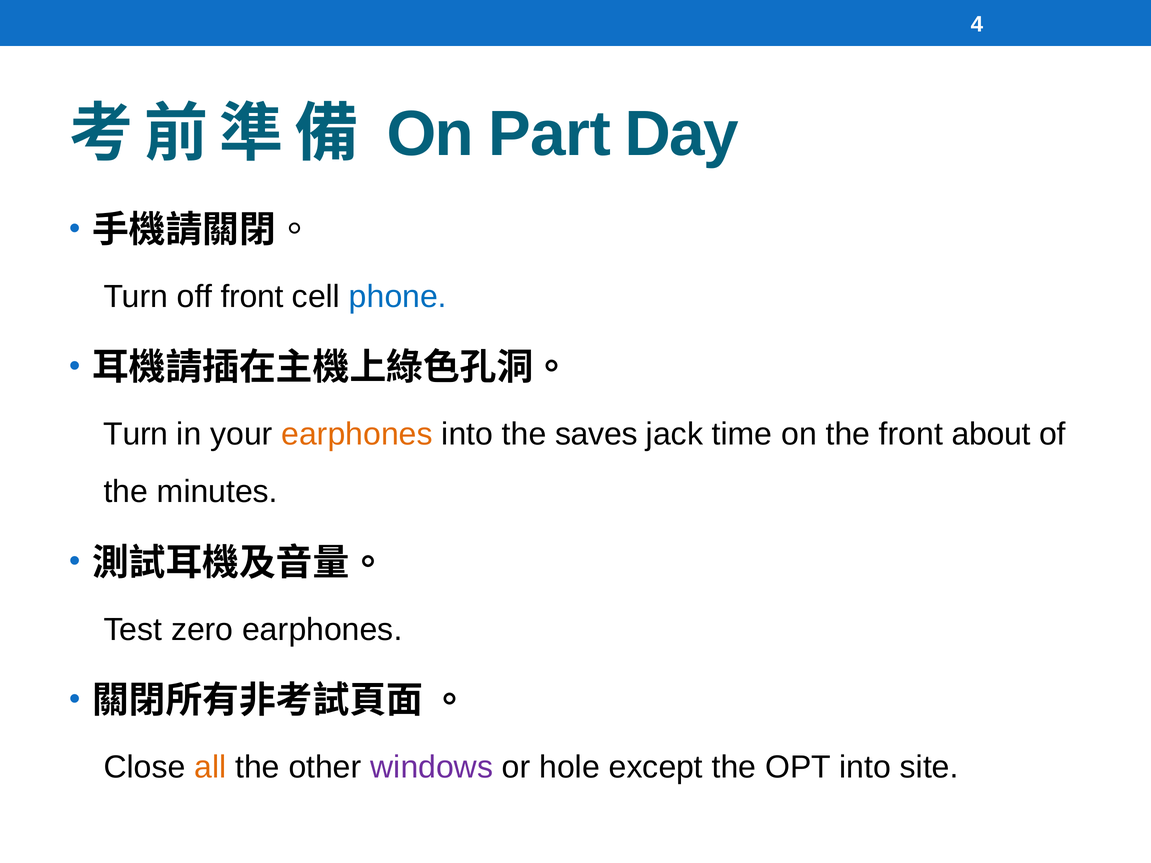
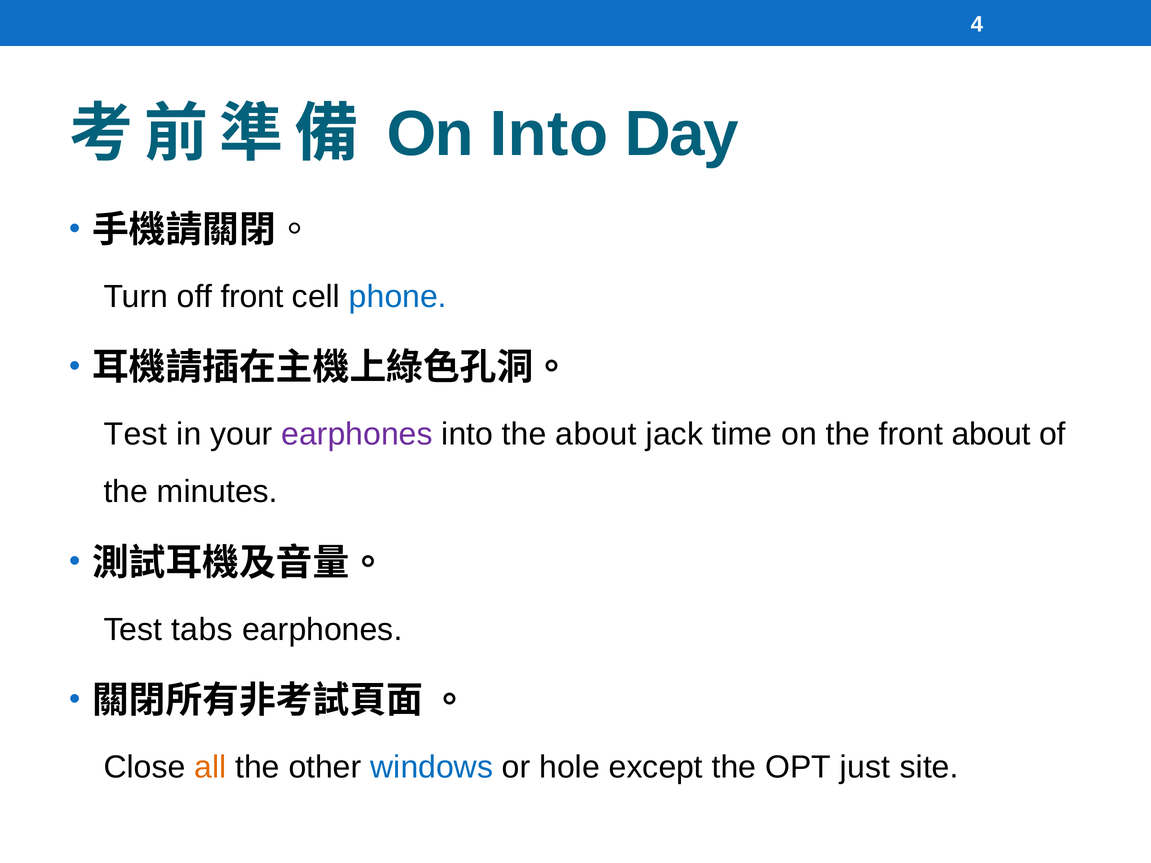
On Part: Part -> Into
Turn at (136, 434): Turn -> Test
earphones at (357, 434) colour: orange -> purple
the saves: saves -> about
zero: zero -> tabs
windows colour: purple -> blue
OPT into: into -> just
